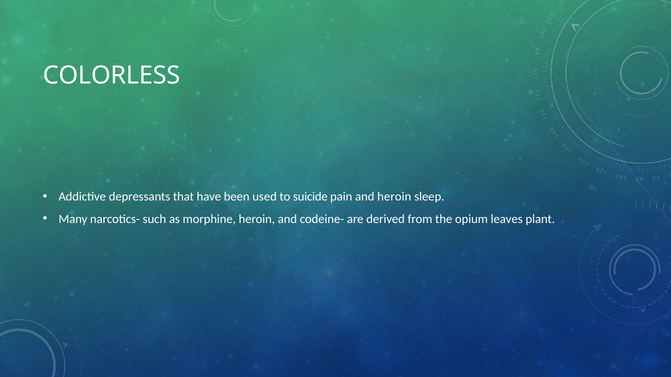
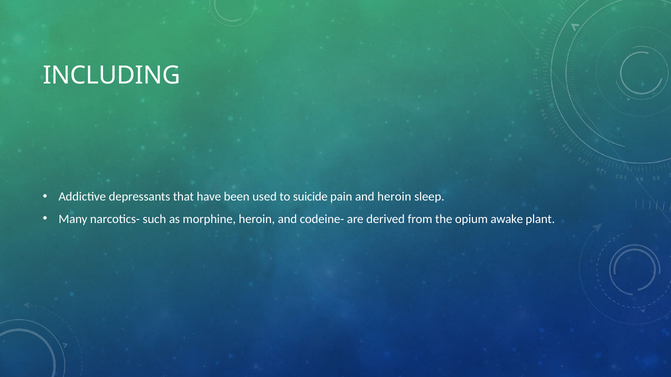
COLORLESS: COLORLESS -> INCLUDING
leaves: leaves -> awake
